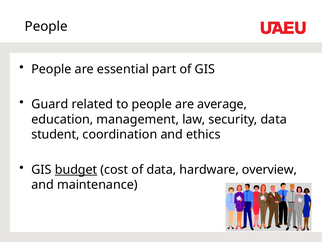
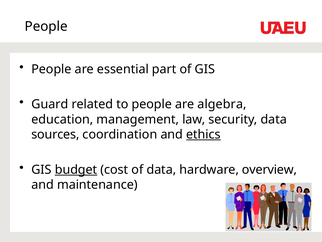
average: average -> algebra
student: student -> sources
ethics underline: none -> present
